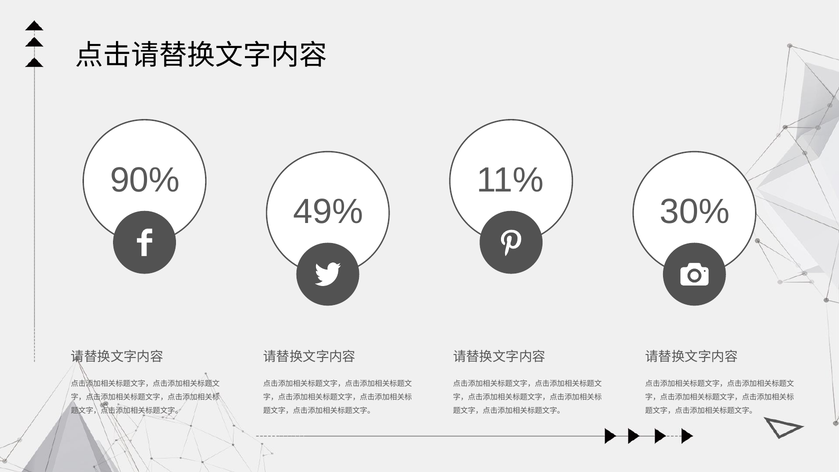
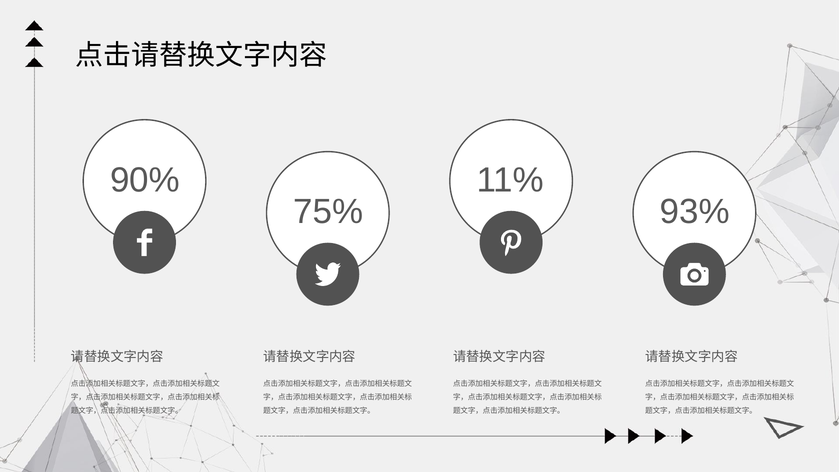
49%: 49% -> 75%
30%: 30% -> 93%
